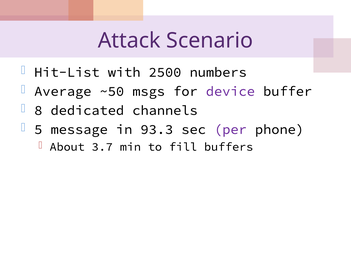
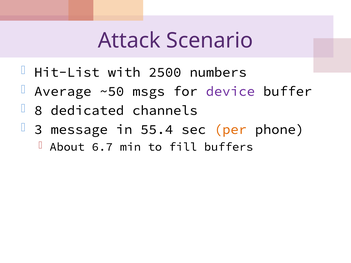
5: 5 -> 3
93.3: 93.3 -> 55.4
per colour: purple -> orange
3.7: 3.7 -> 6.7
